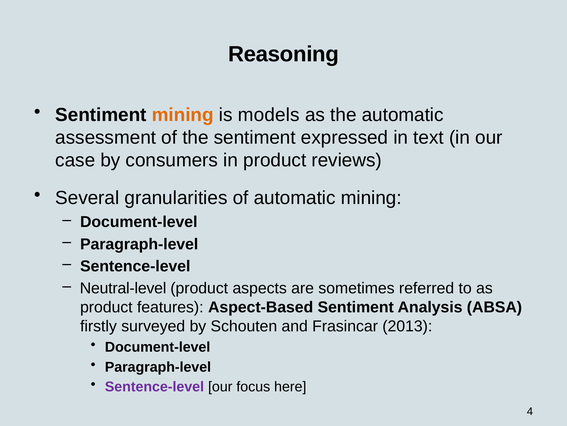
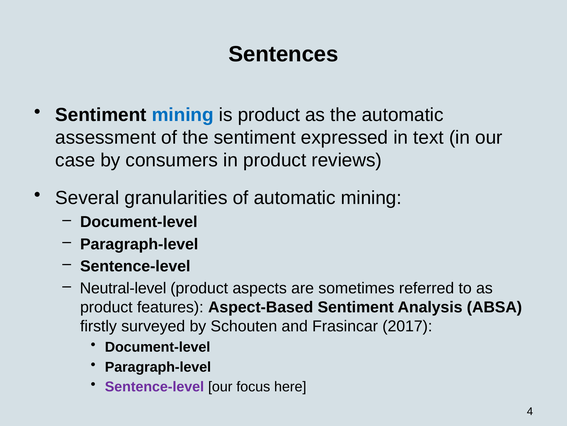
Reasoning: Reasoning -> Sentences
mining at (183, 115) colour: orange -> blue
is models: models -> product
2013: 2013 -> 2017
